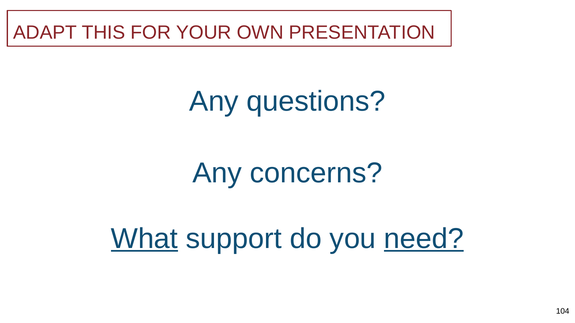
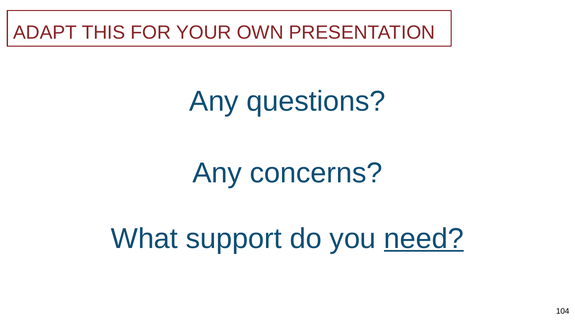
What underline: present -> none
